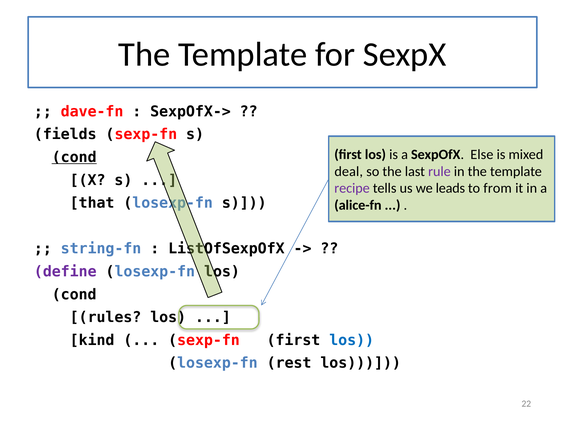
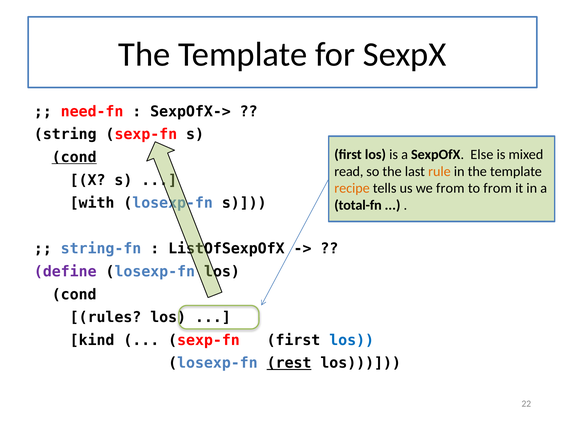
dave-fn: dave-fn -> need-fn
fields: fields -> string
deal: deal -> read
rule colour: purple -> orange
recipe colour: purple -> orange
we leads: leads -> from
that: that -> with
alice-fn: alice-fn -> total-fn
rest underline: none -> present
